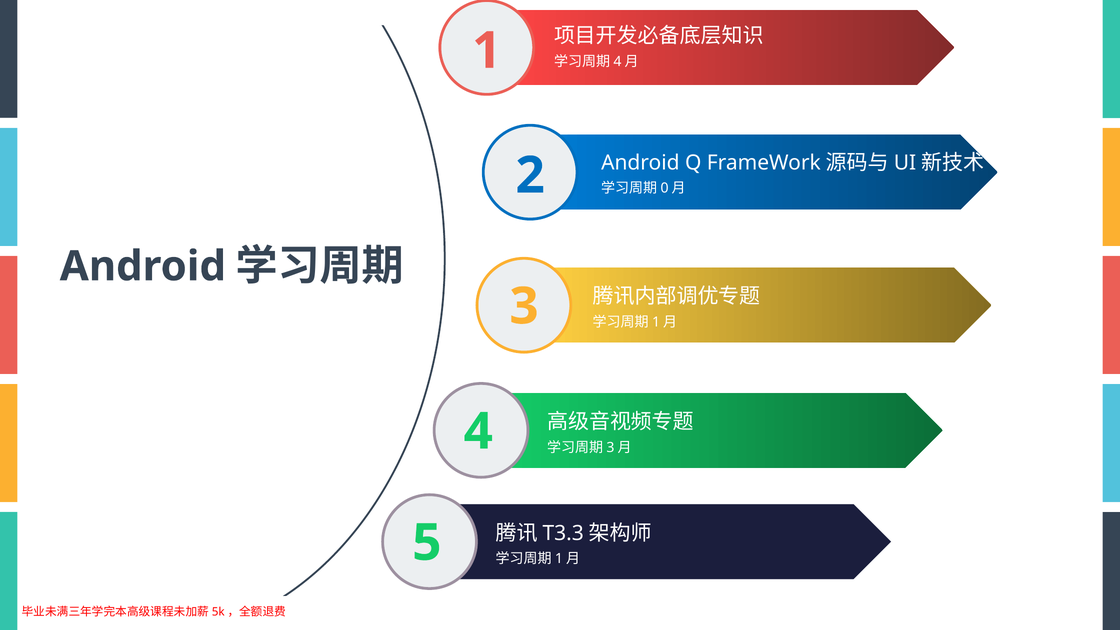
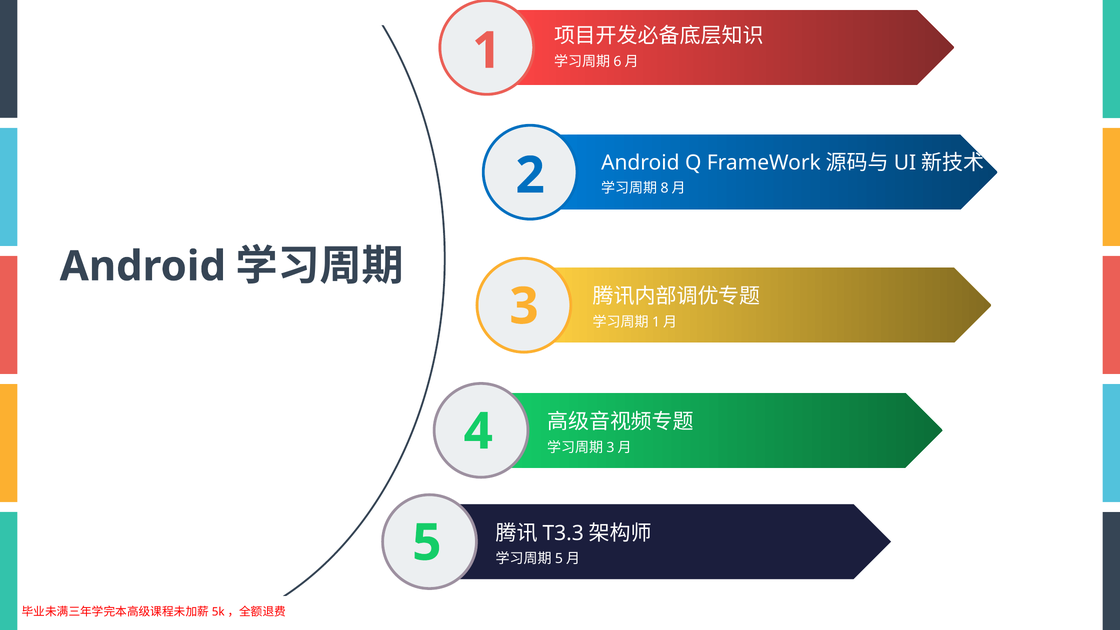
4 at (617, 62): 4 -> 6
0: 0 -> 8
1 at (559, 559): 1 -> 5
